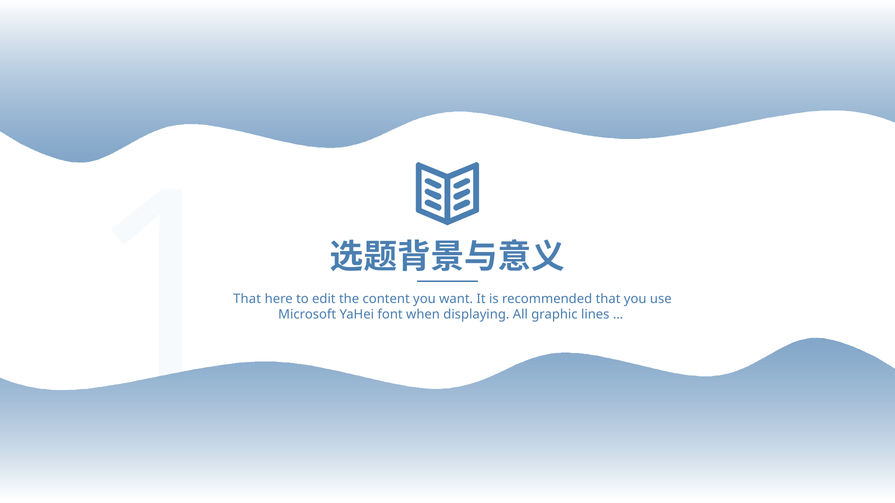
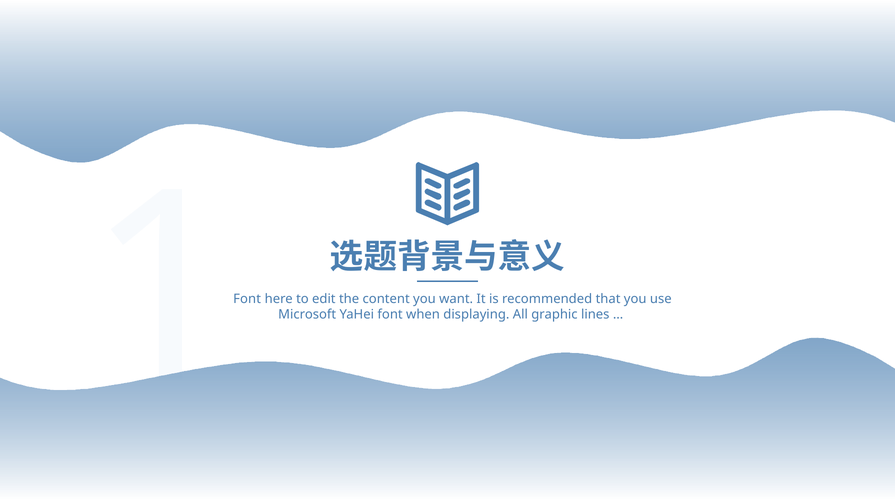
That at (247, 299): That -> Font
